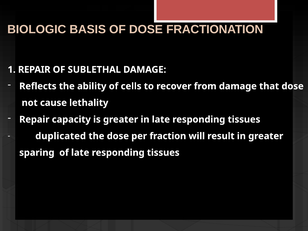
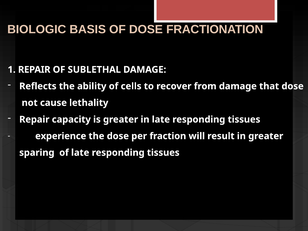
duplicated: duplicated -> experience
